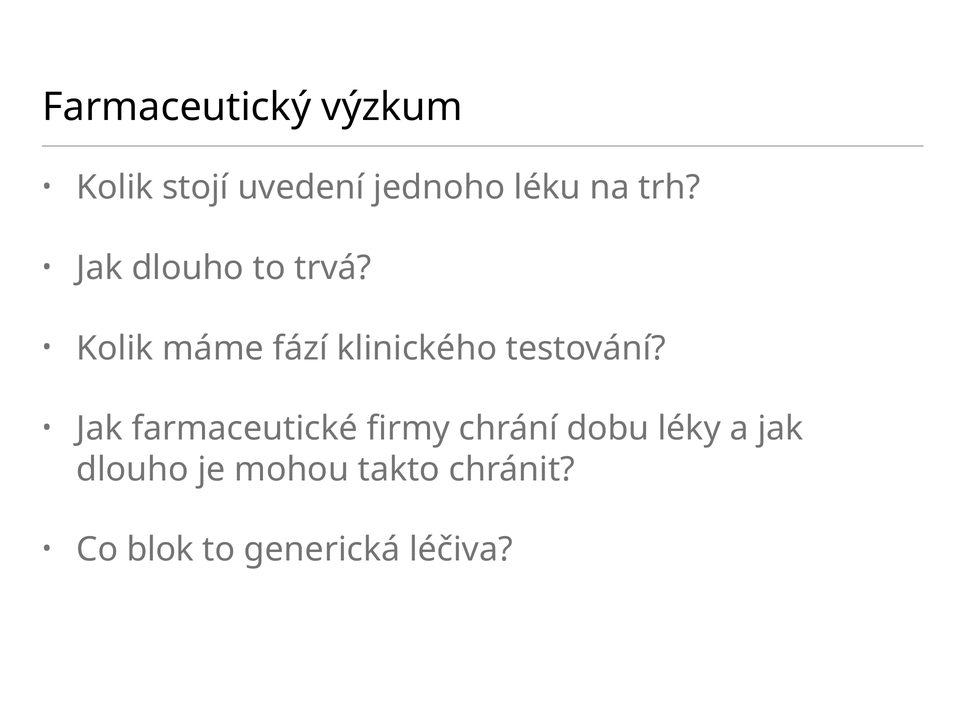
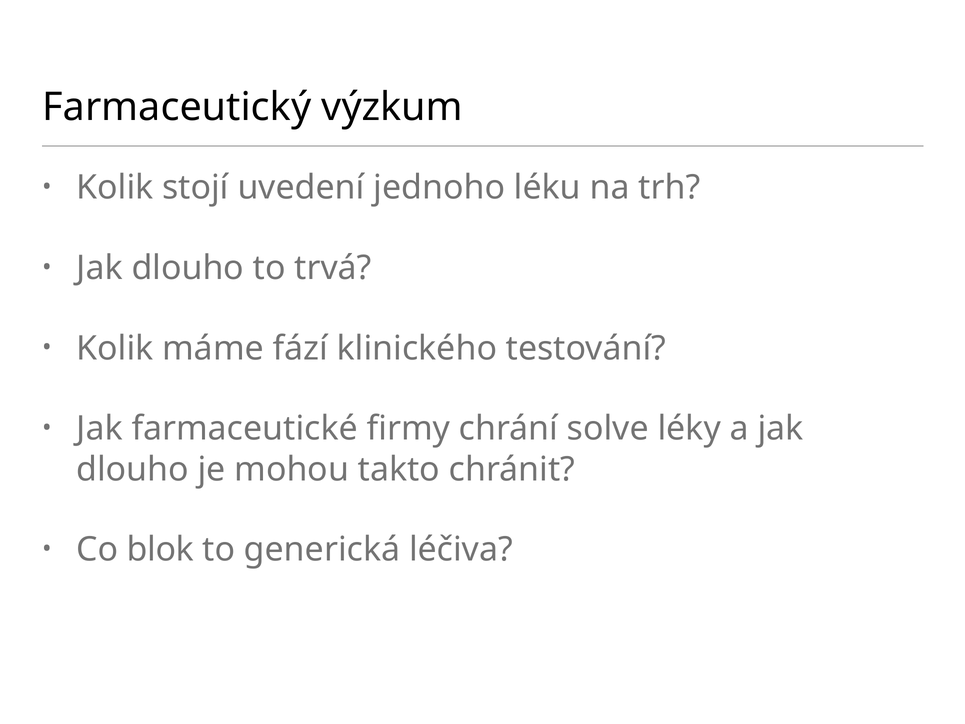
dobu: dobu -> solve
